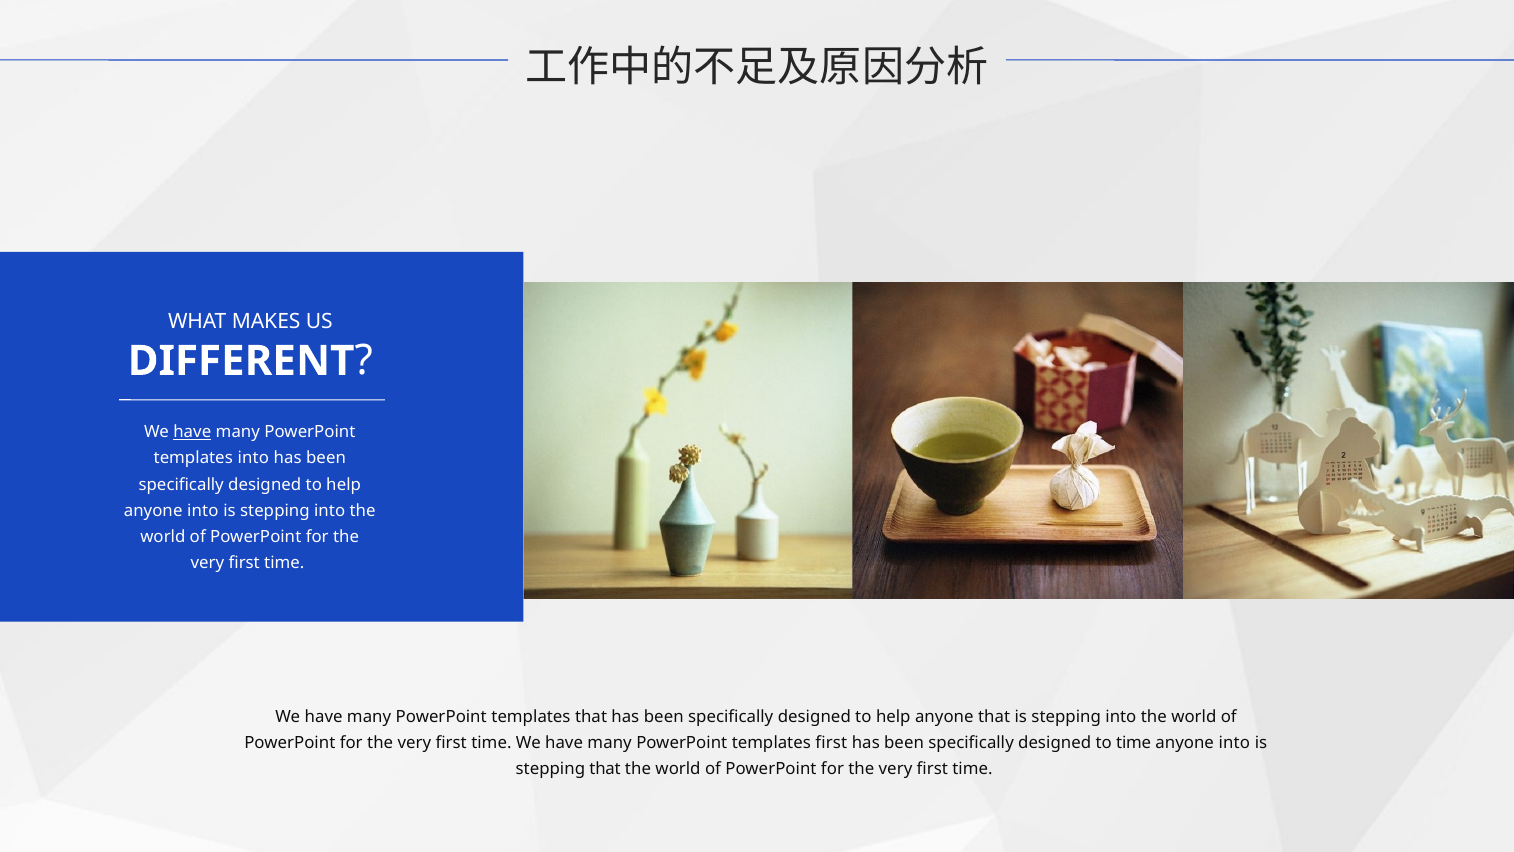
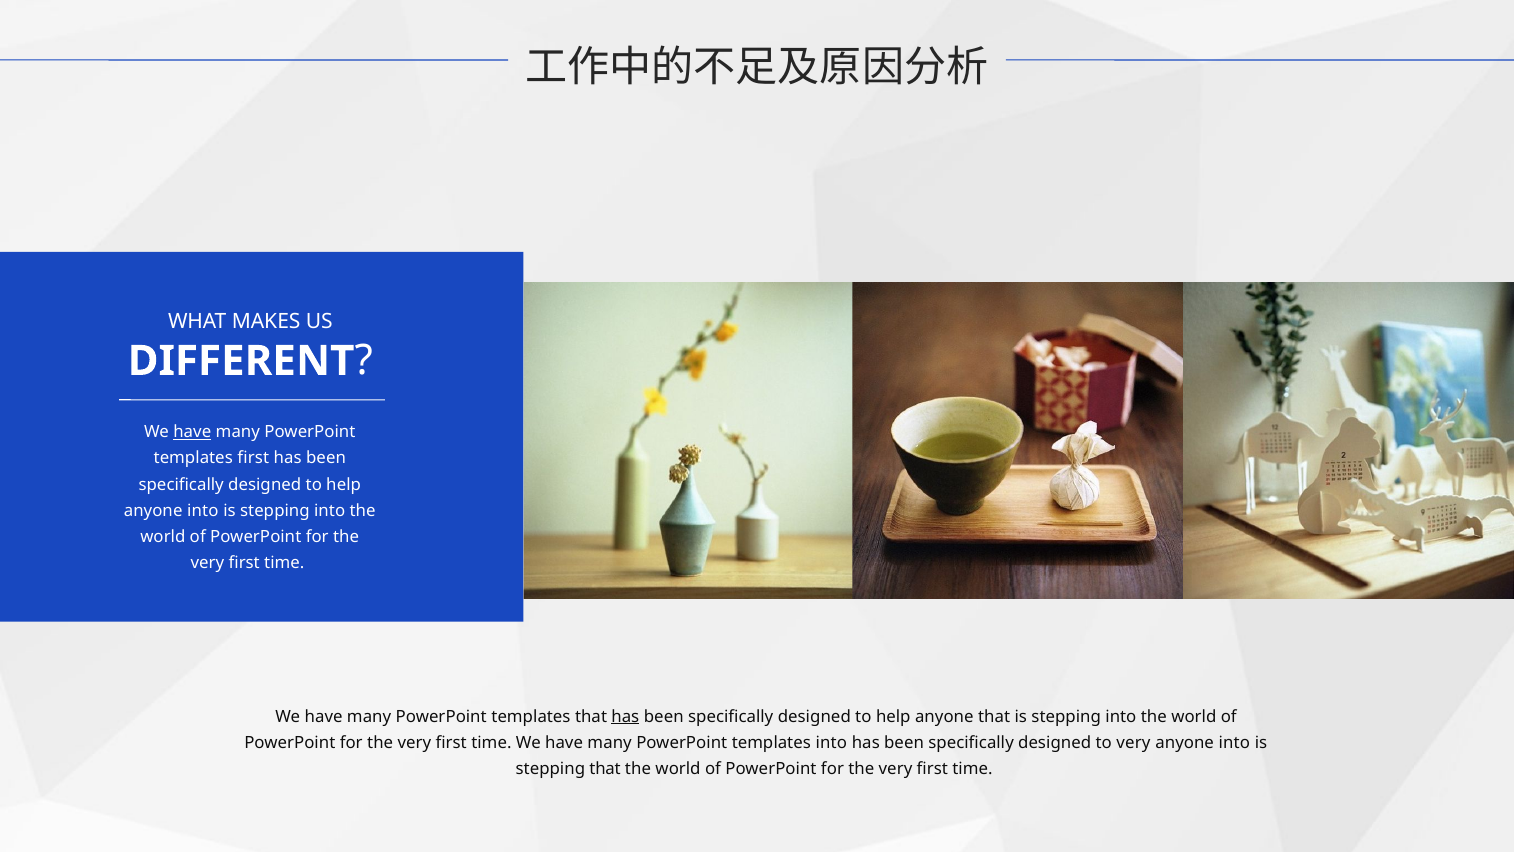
templates into: into -> first
has at (625, 716) underline: none -> present
templates first: first -> into
to time: time -> very
